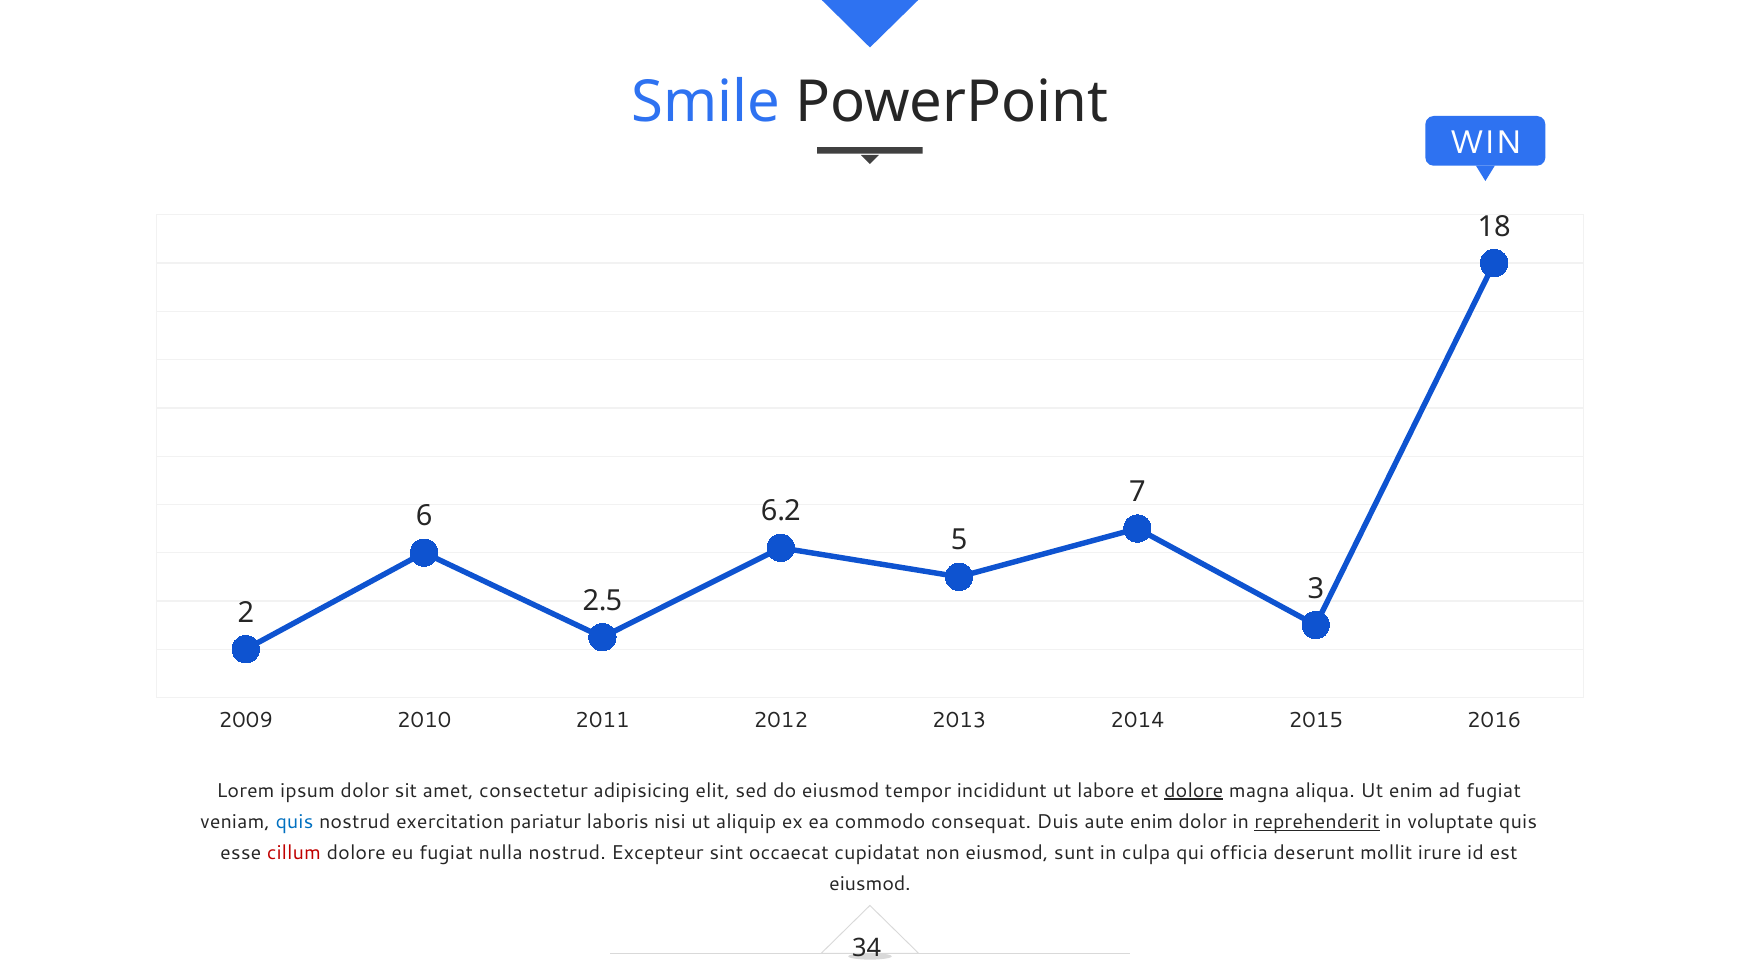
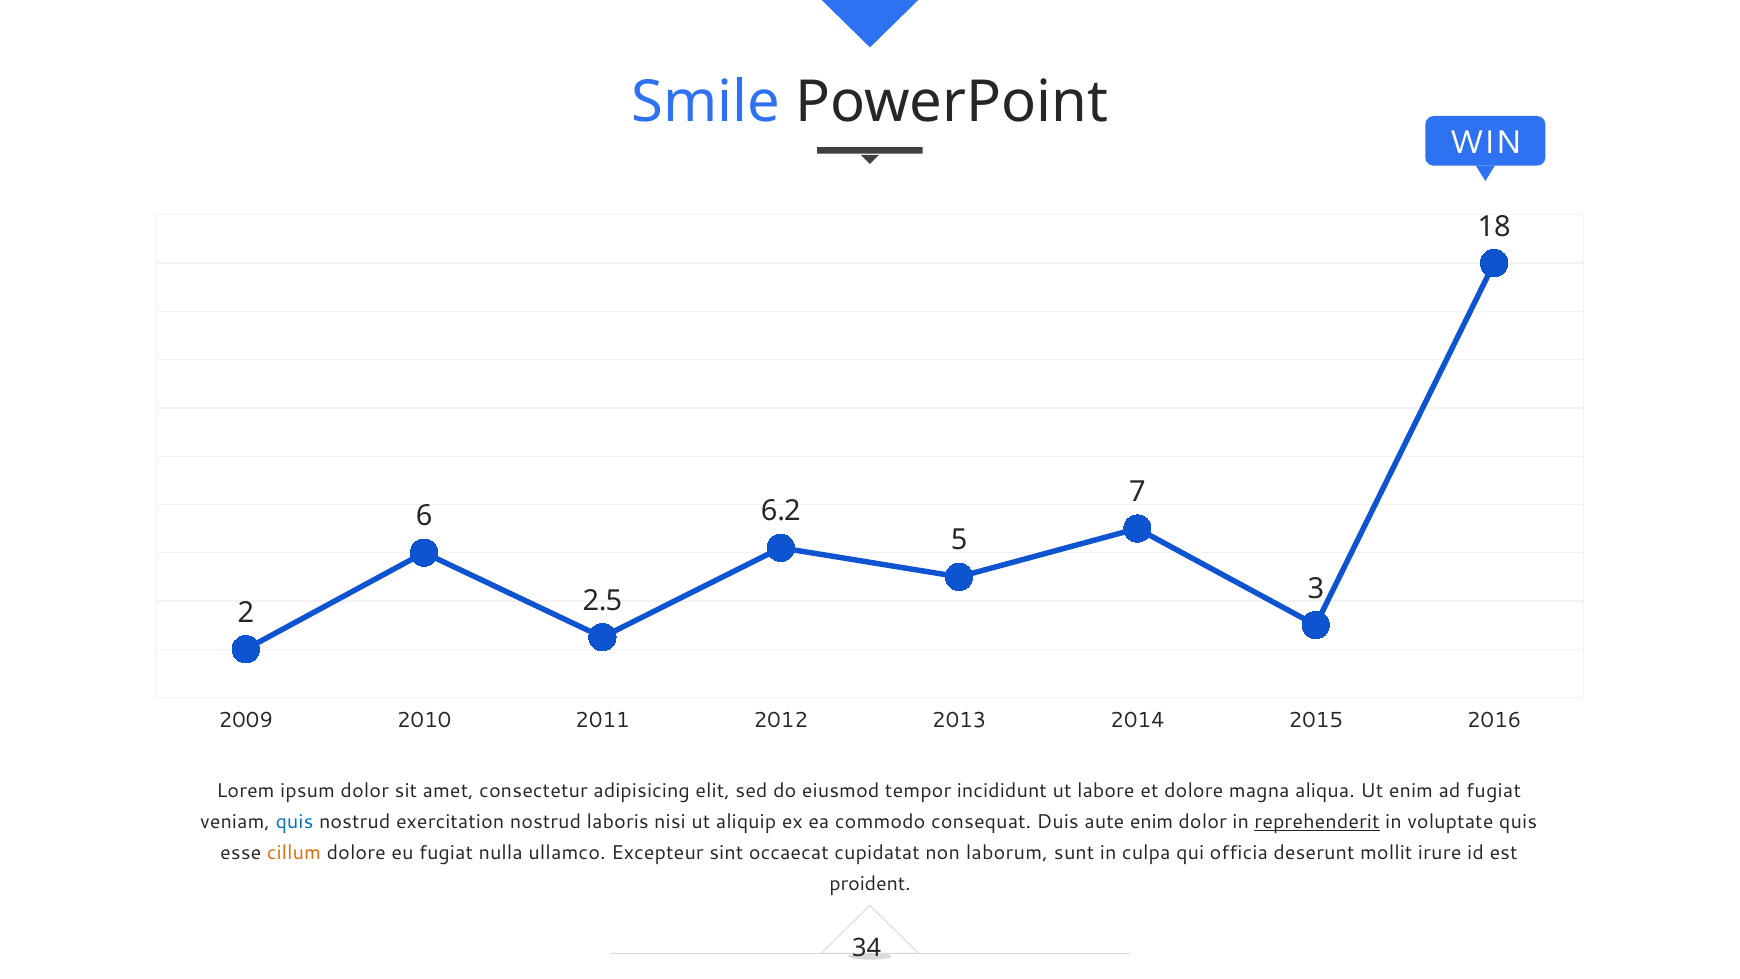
dolore at (1194, 790) underline: present -> none
exercitation pariatur: pariatur -> nostrud
cillum colour: red -> orange
nulla nostrud: nostrud -> ullamco
non eiusmod: eiusmod -> laborum
eiusmod at (870, 883): eiusmod -> proident
